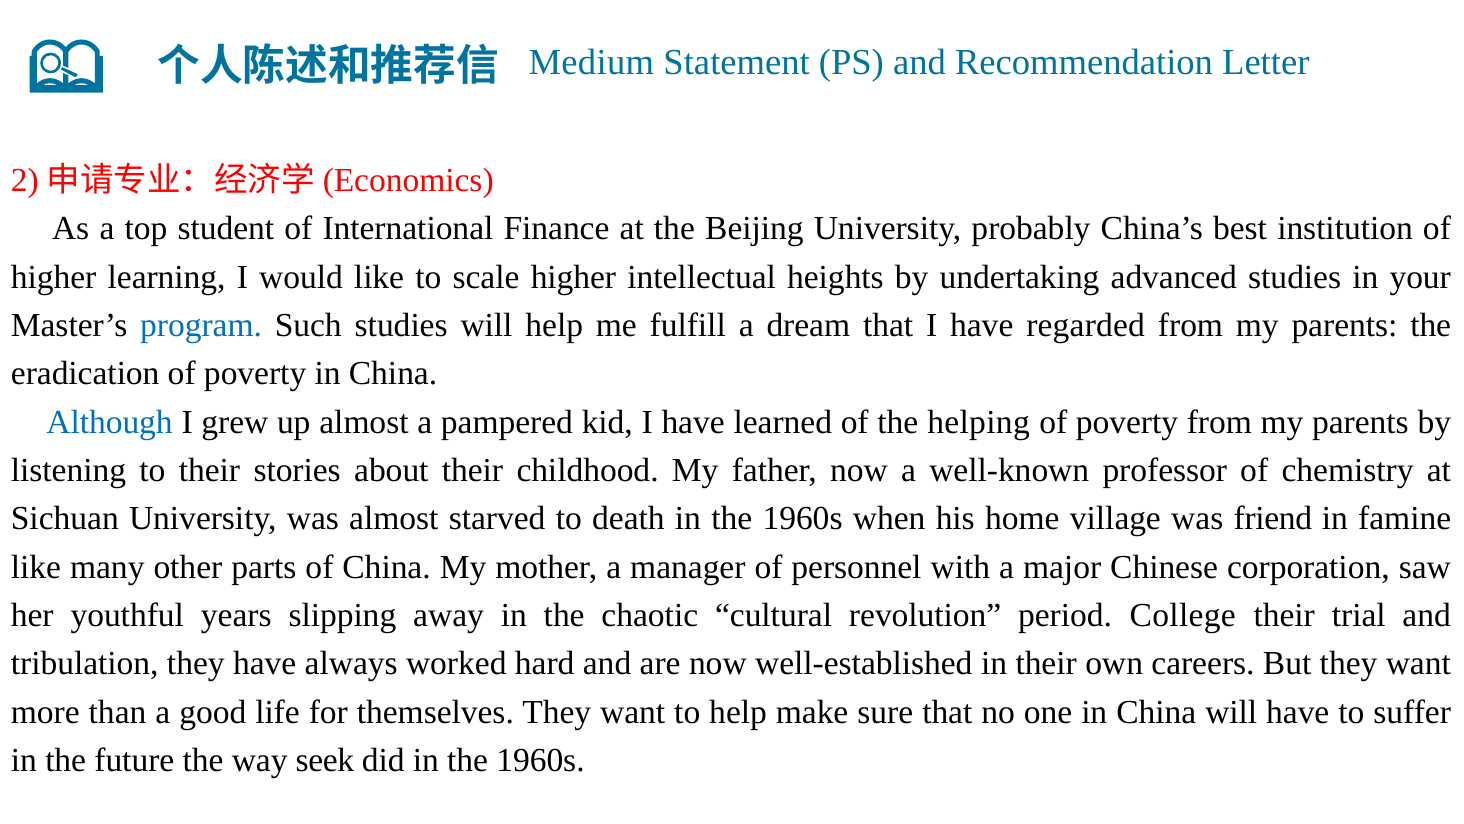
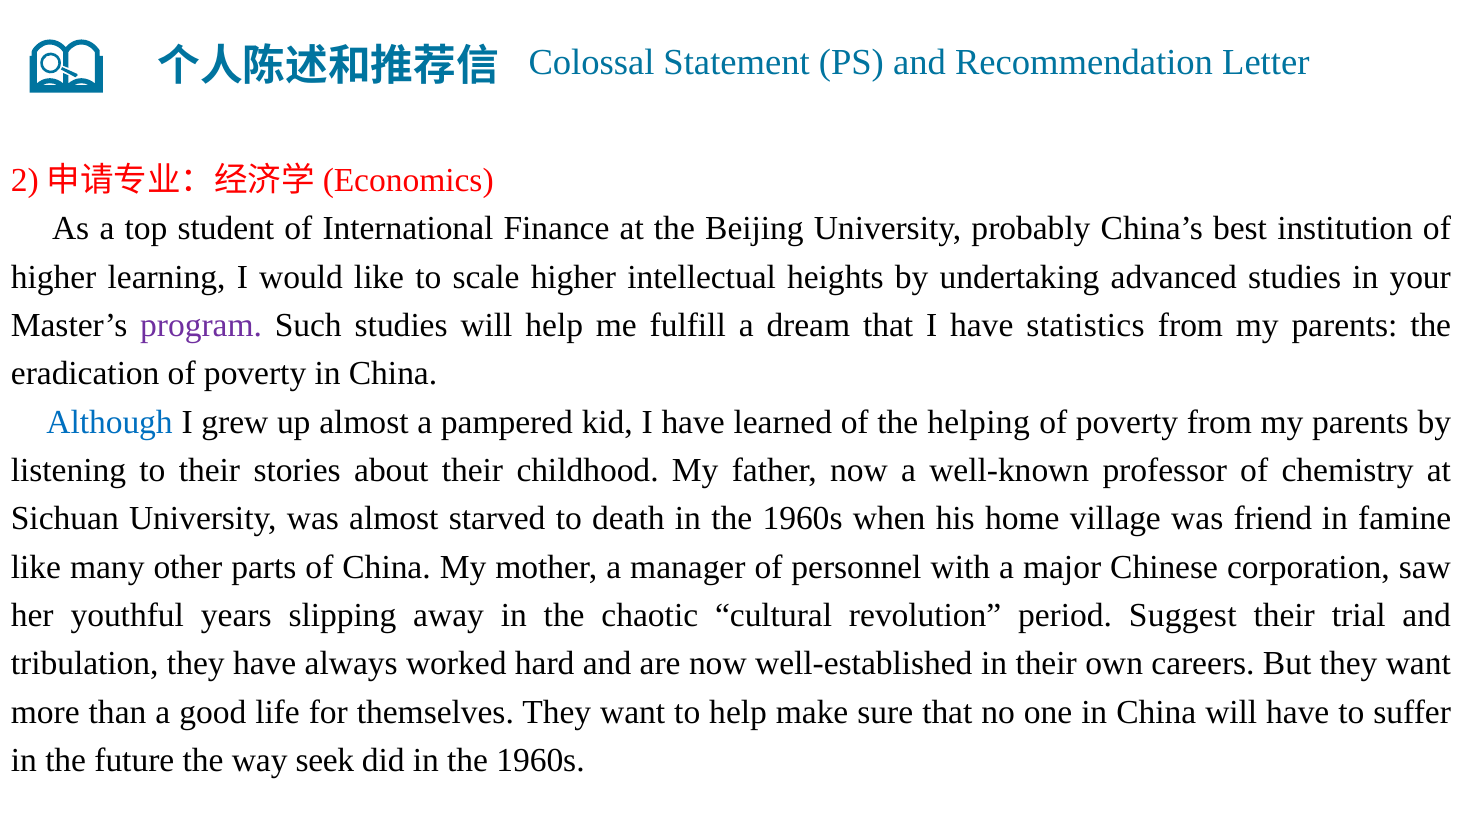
Medium: Medium -> Colossal
program colour: blue -> purple
regarded: regarded -> statistics
College: College -> Suggest
